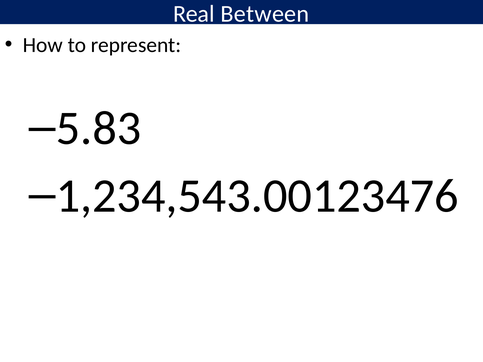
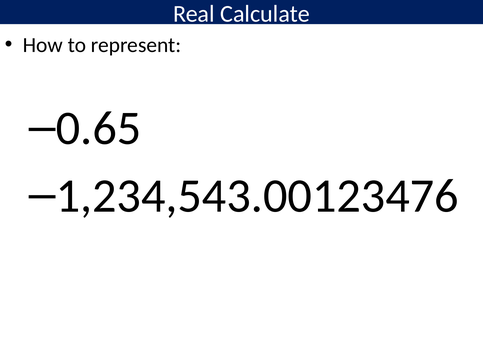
Between: Between -> Calculate
5.83: 5.83 -> 0.65
